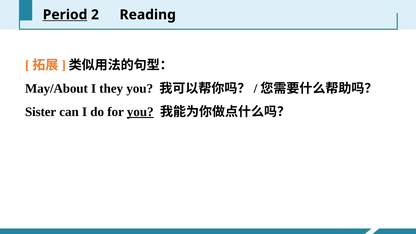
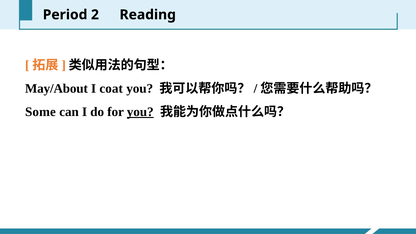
Period underline: present -> none
they: they -> coat
Sister: Sister -> Some
